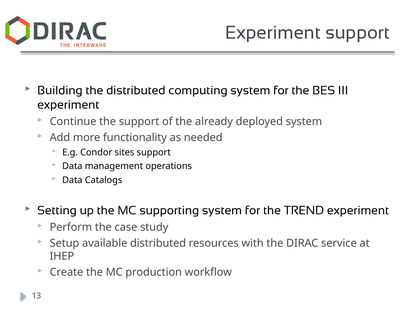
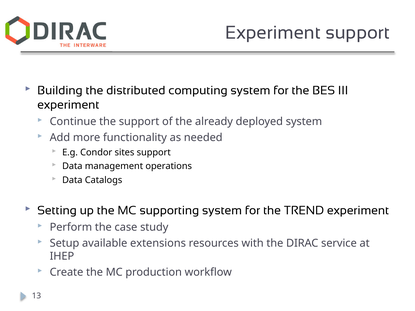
available distributed: distributed -> extensions
